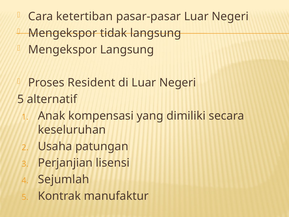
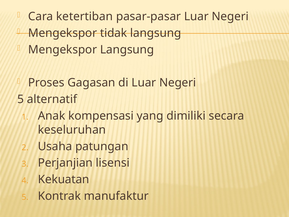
Resident: Resident -> Gagasan
Sejumlah: Sejumlah -> Kekuatan
